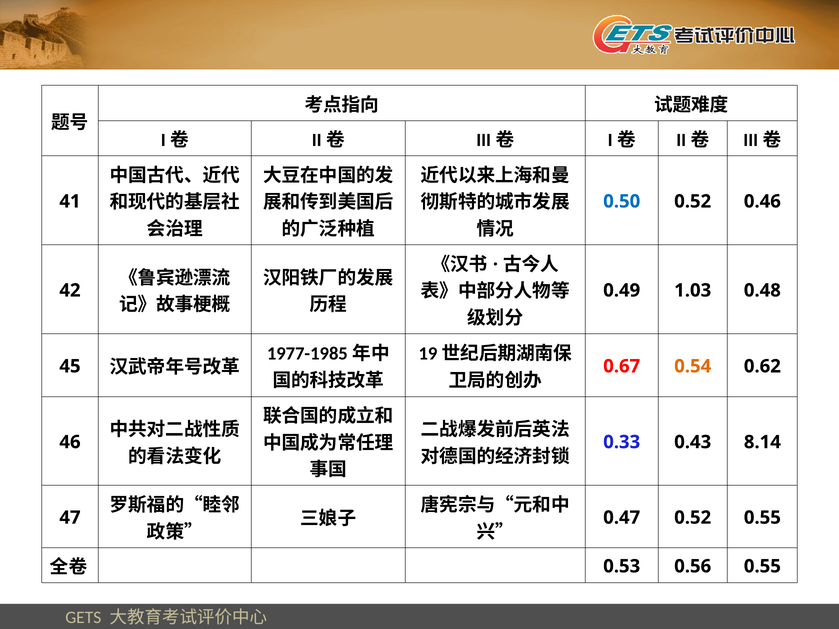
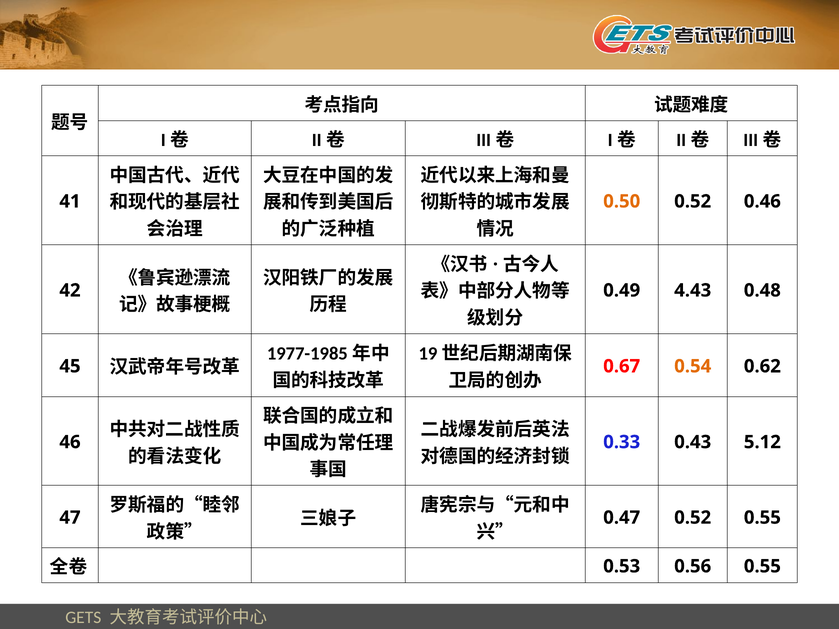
0.50 colour: blue -> orange
1.03: 1.03 -> 4.43
8.14: 8.14 -> 5.12
